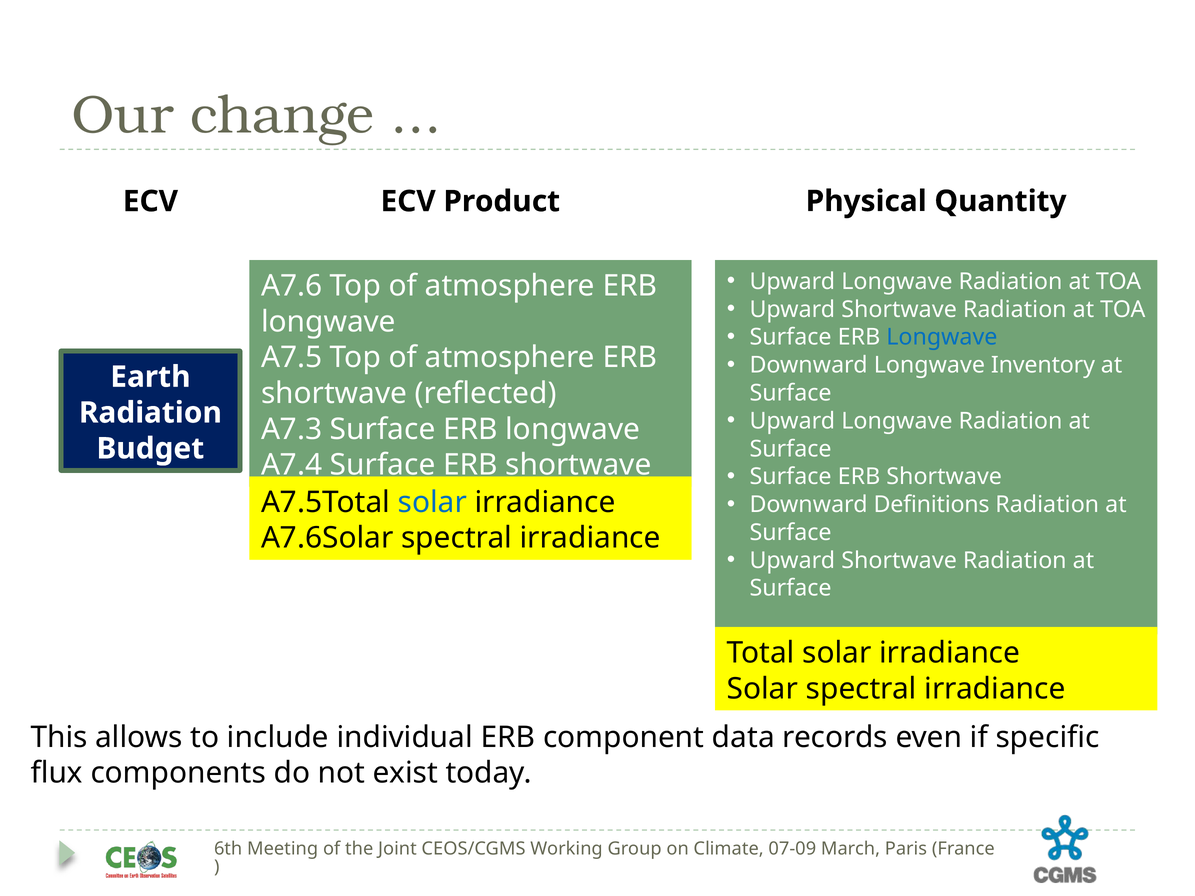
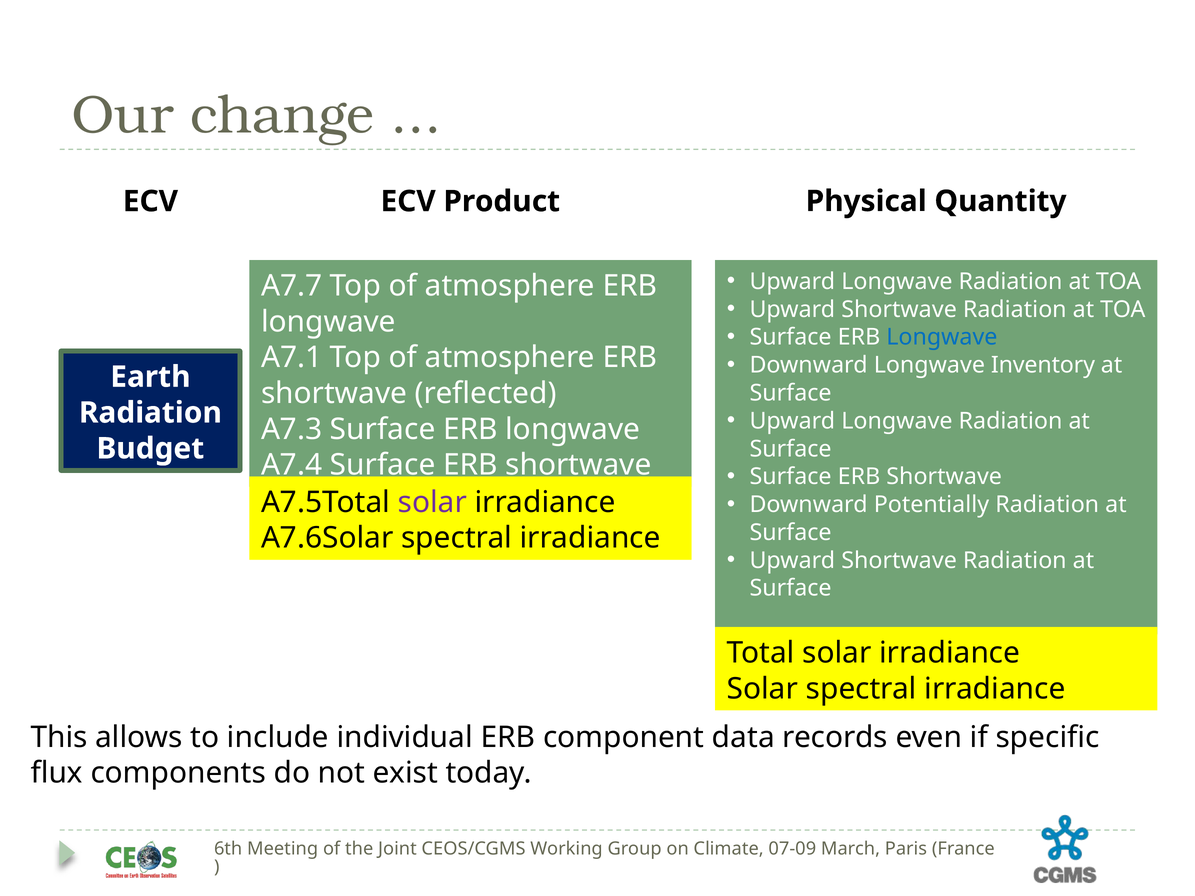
A7.6: A7.6 -> A7.7
A7.5: A7.5 -> A7.1
Definitions: Definitions -> Potentially
solar at (432, 502) colour: blue -> purple
